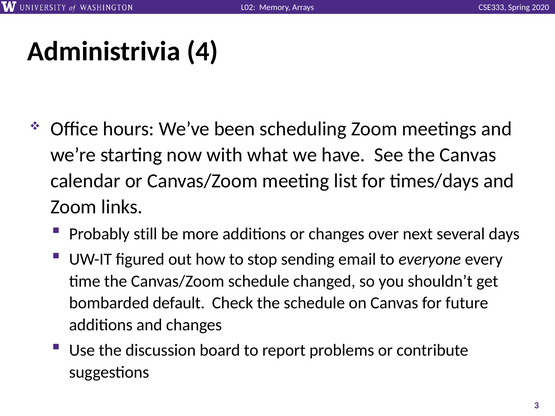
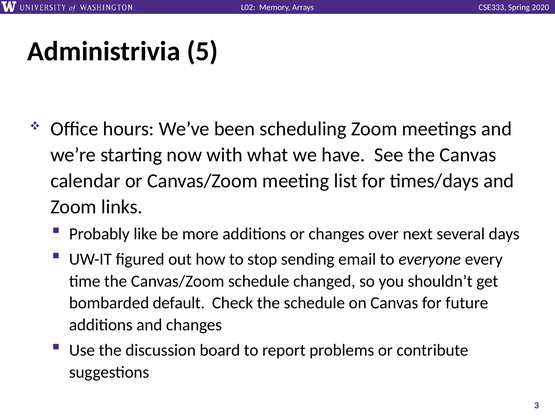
4: 4 -> 5
still: still -> like
